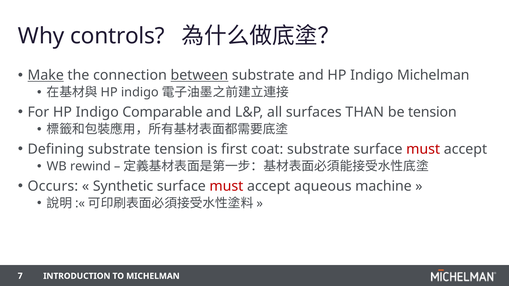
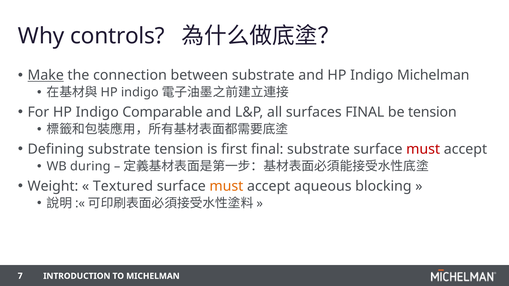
between underline: present -> none
surfaces THAN: THAN -> FINAL
first coat: coat -> final
rewind: rewind -> during
Occurs: Occurs -> Weight
Synthetic: Synthetic -> Textured
must at (226, 186) colour: red -> orange
machine: machine -> blocking
